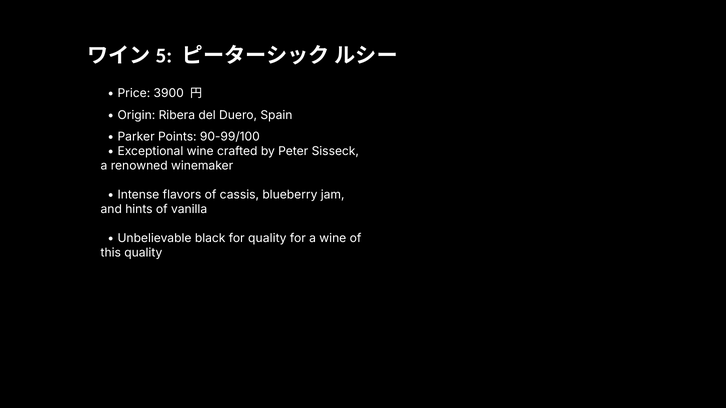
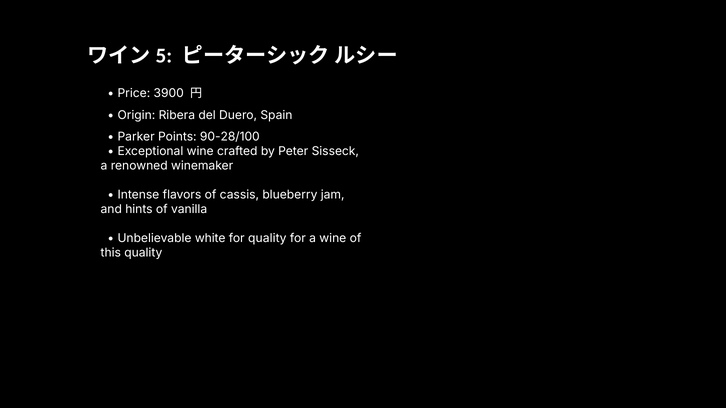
90-99/100: 90-99/100 -> 90-28/100
black: black -> white
